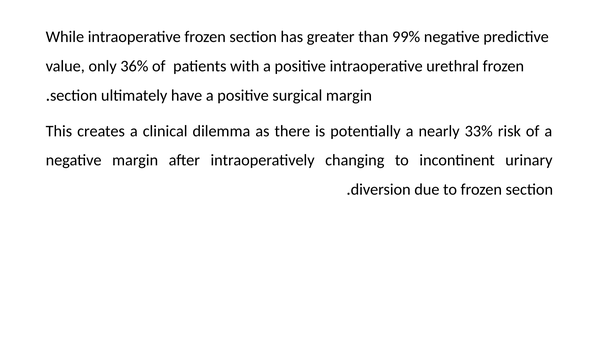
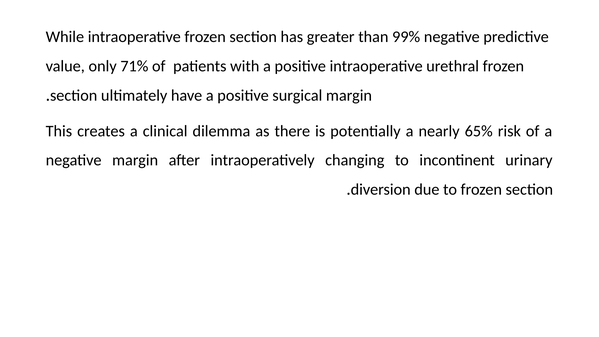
36%: 36% -> 71%
33%: 33% -> 65%
